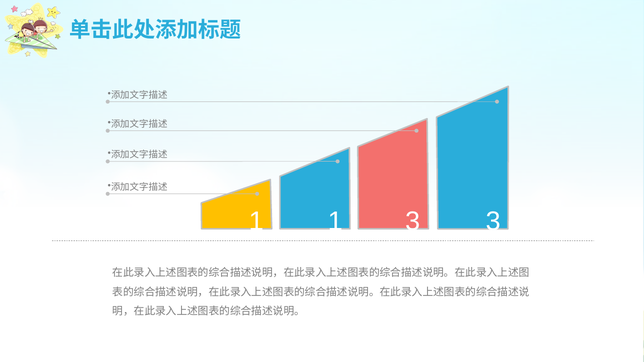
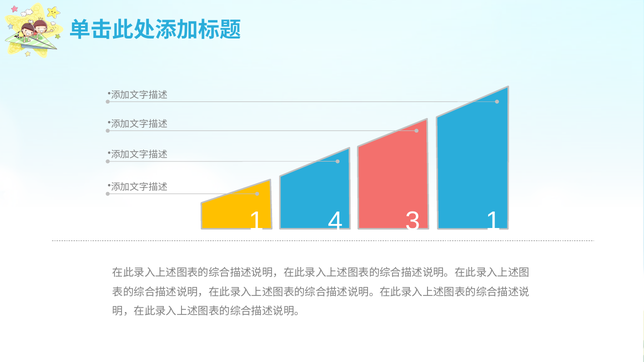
1 1: 1 -> 4
3 3: 3 -> 1
